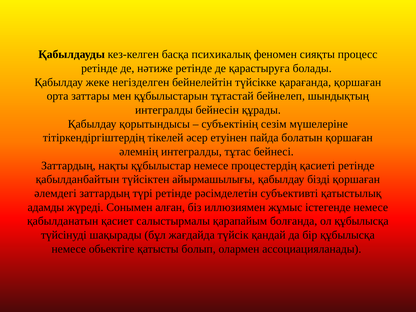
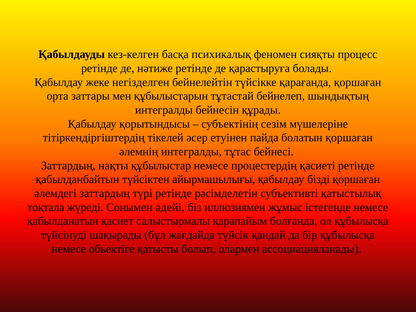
адамды: адамды -> тоқтала
алған: алған -> әдейі
